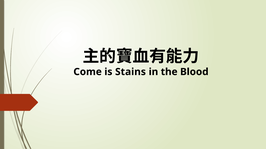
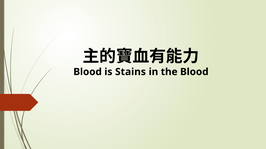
Come at (88, 72): Come -> Blood
